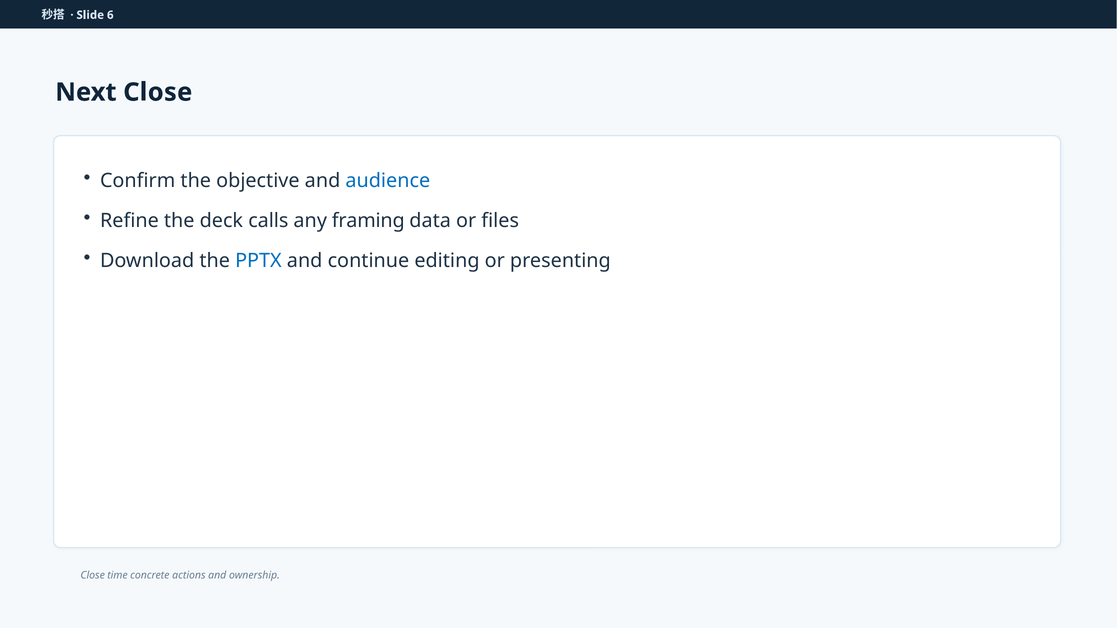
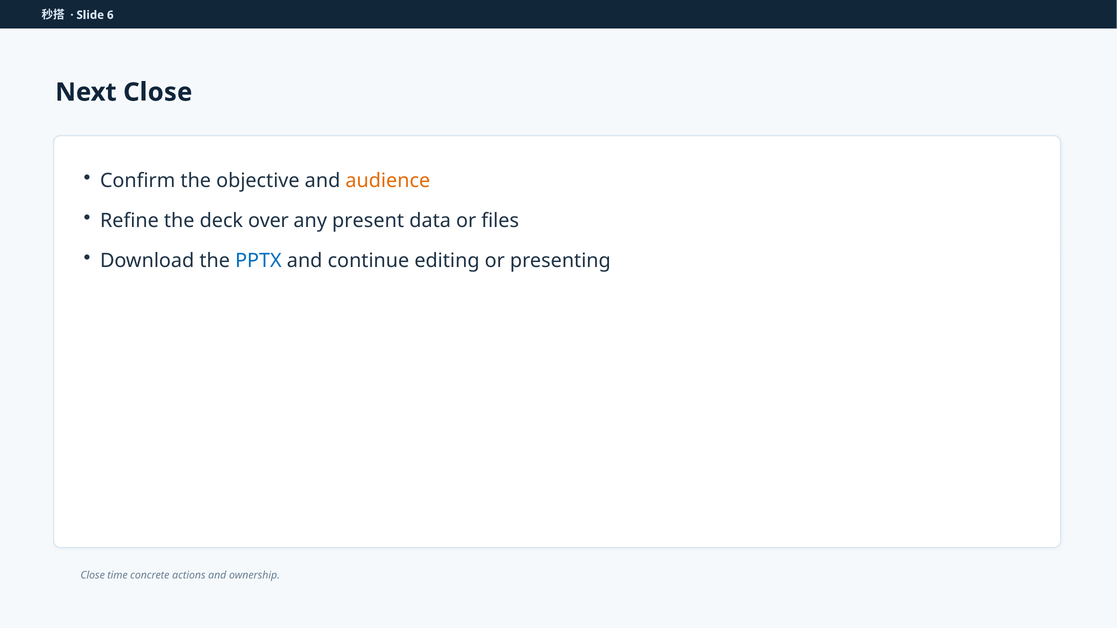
audience colour: blue -> orange
calls: calls -> over
framing: framing -> present
